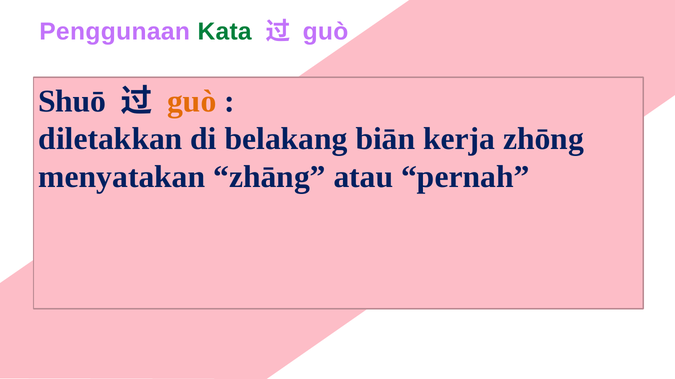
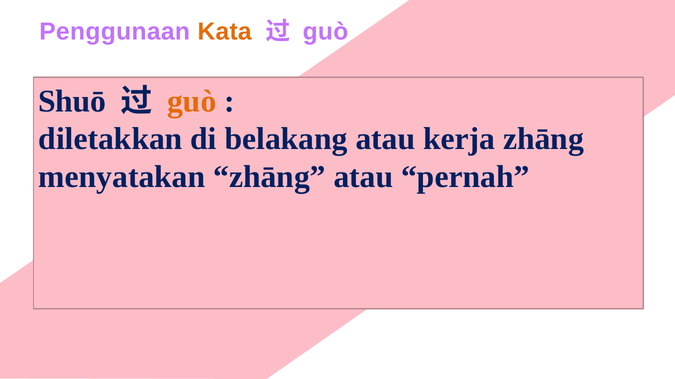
Kata colour: green -> orange
belakang biān: biān -> atau
kerja zhōng: zhōng -> zhāng
